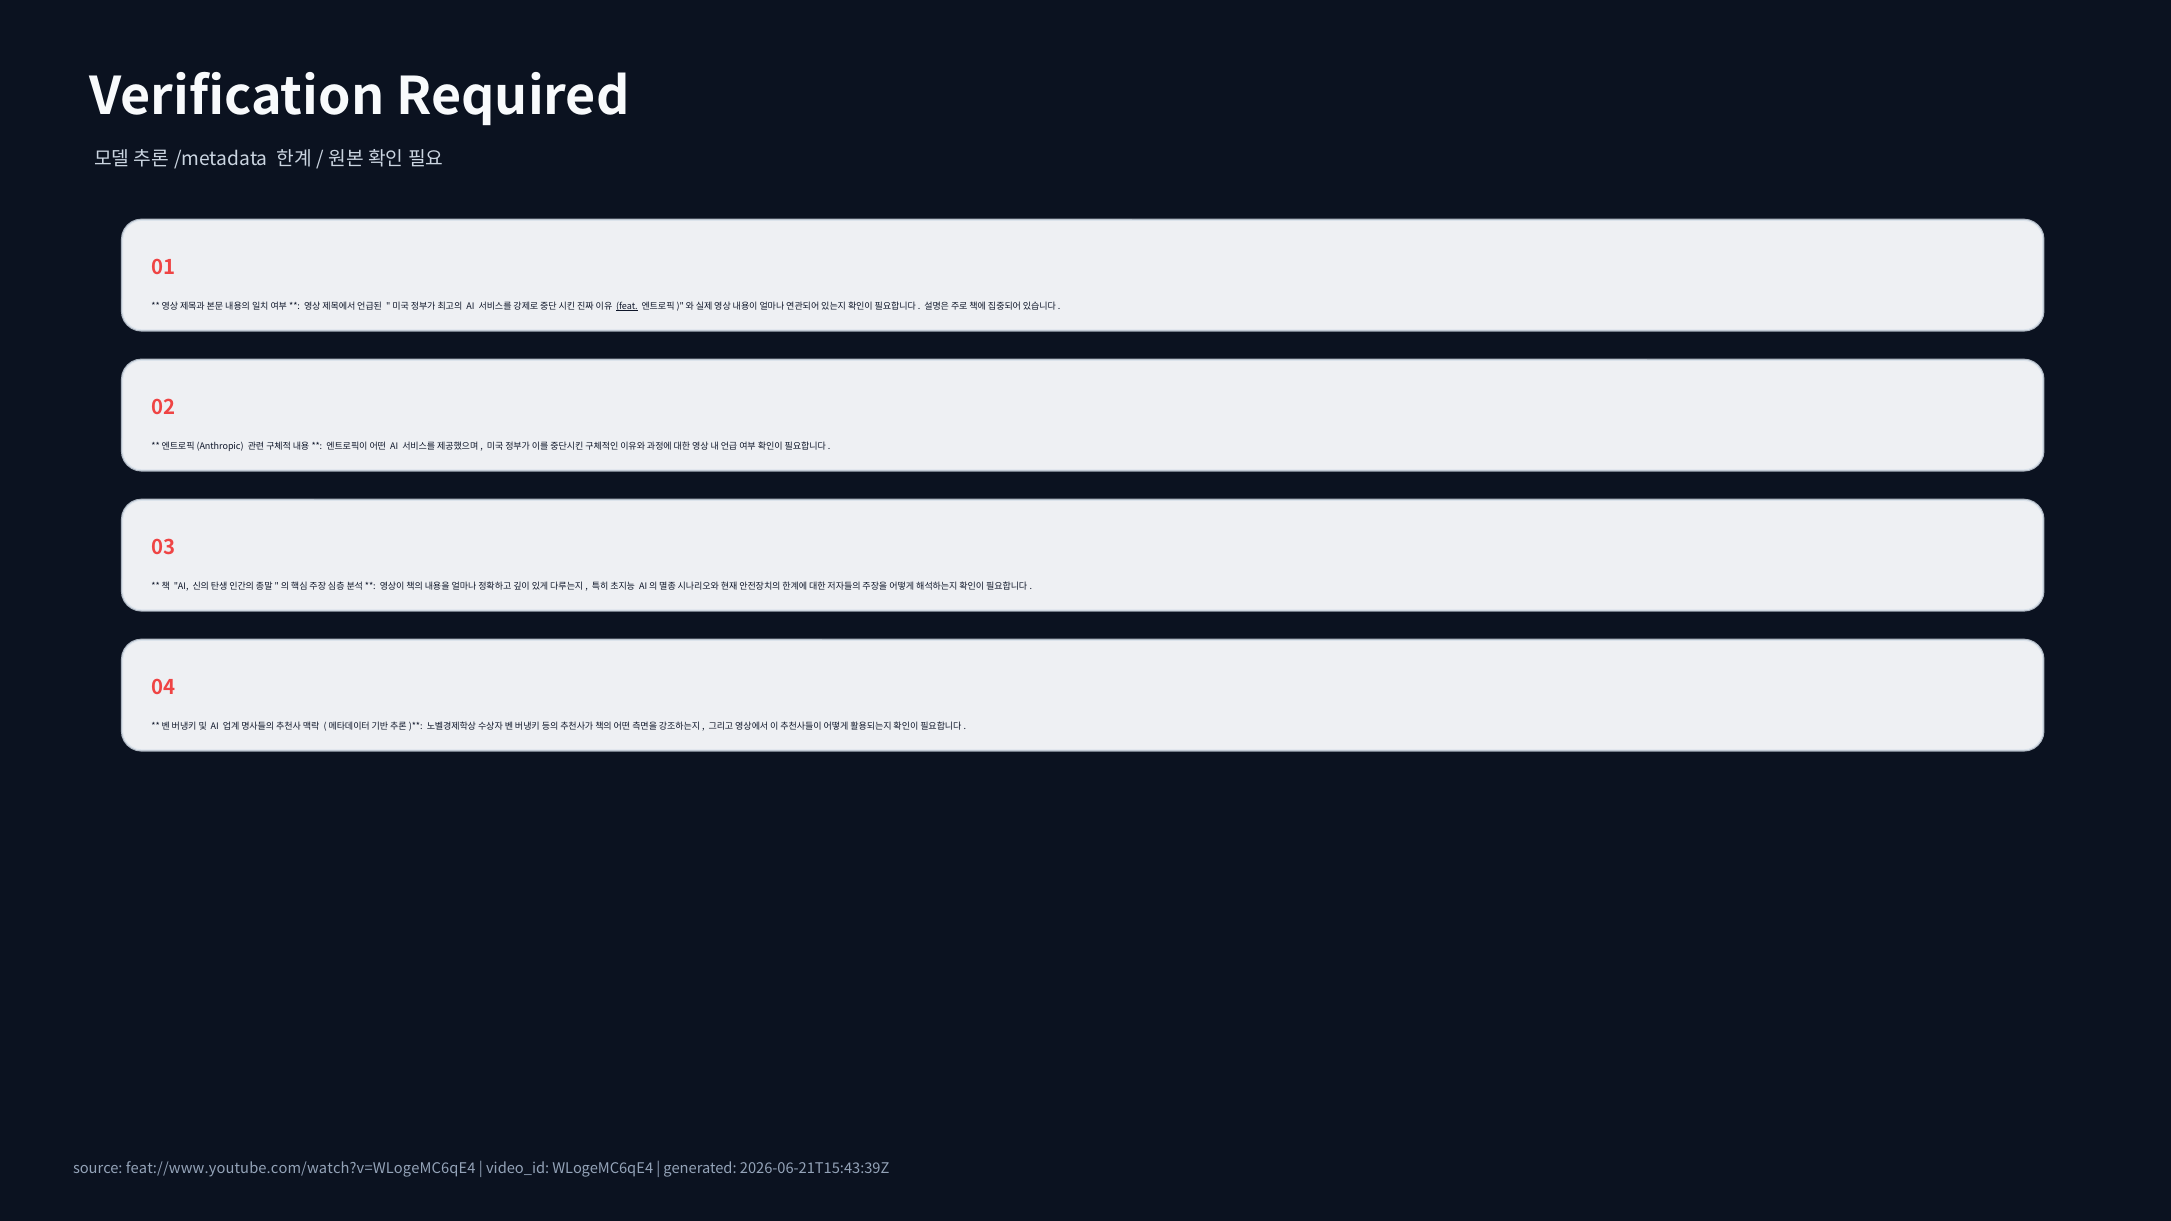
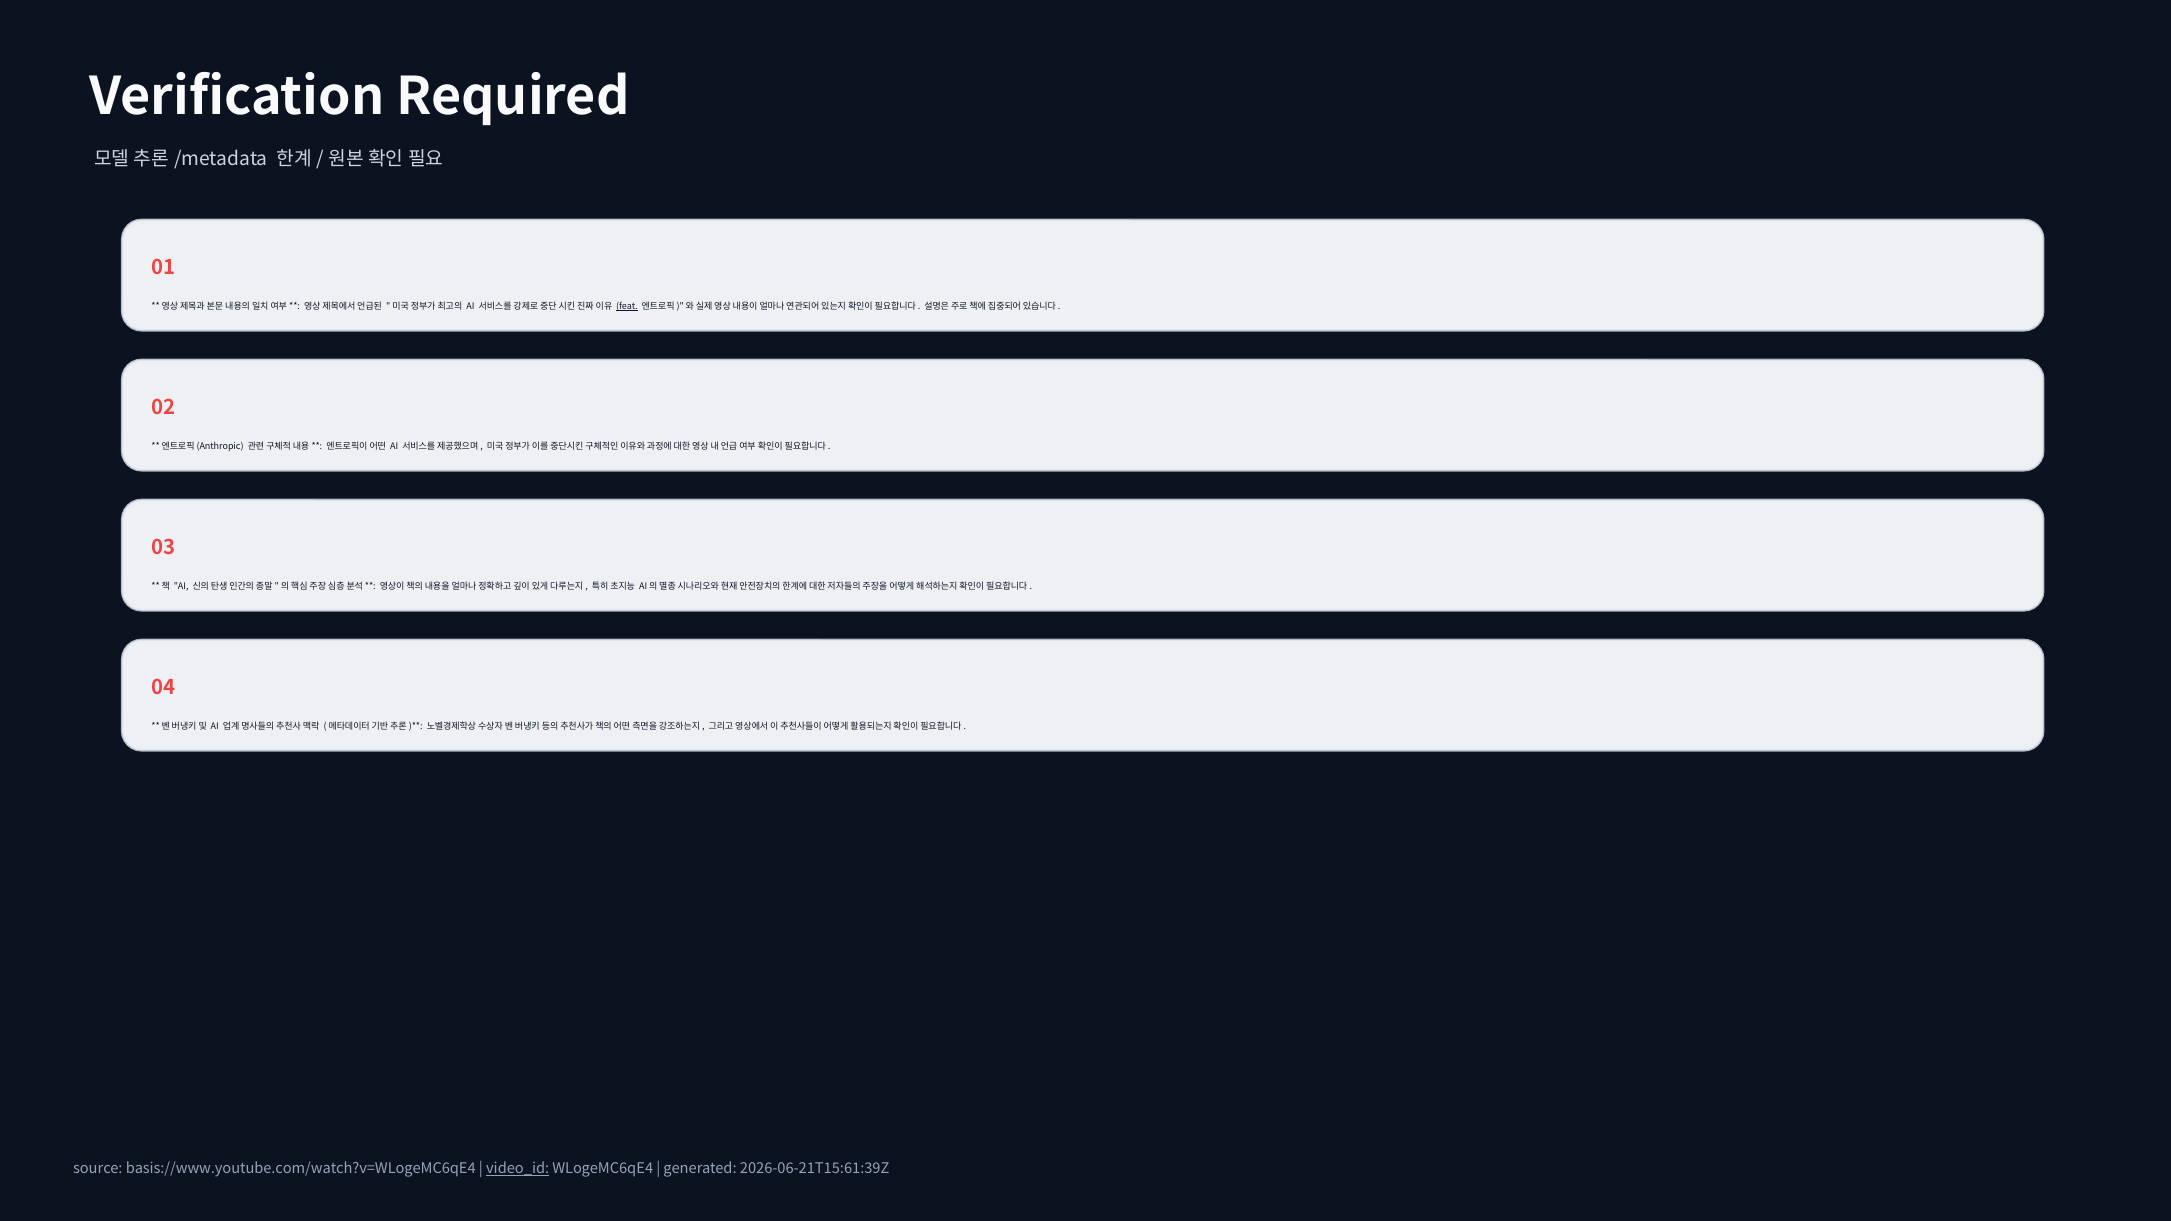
feat://www.youtube.com/watch?v=WLogeMC6qE4: feat://www.youtube.com/watch?v=WLogeMC6qE4 -> basis://www.youtube.com/watch?v=WLogeMC6qE4
video_id underline: none -> present
2026-06-21T15:43:39Z: 2026-06-21T15:43:39Z -> 2026-06-21T15:61:39Z
